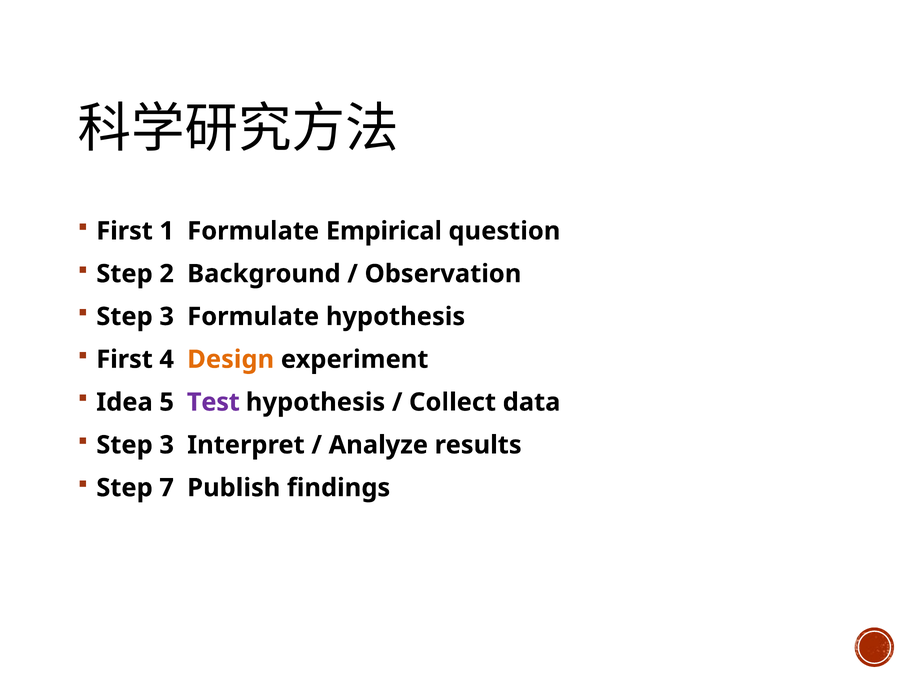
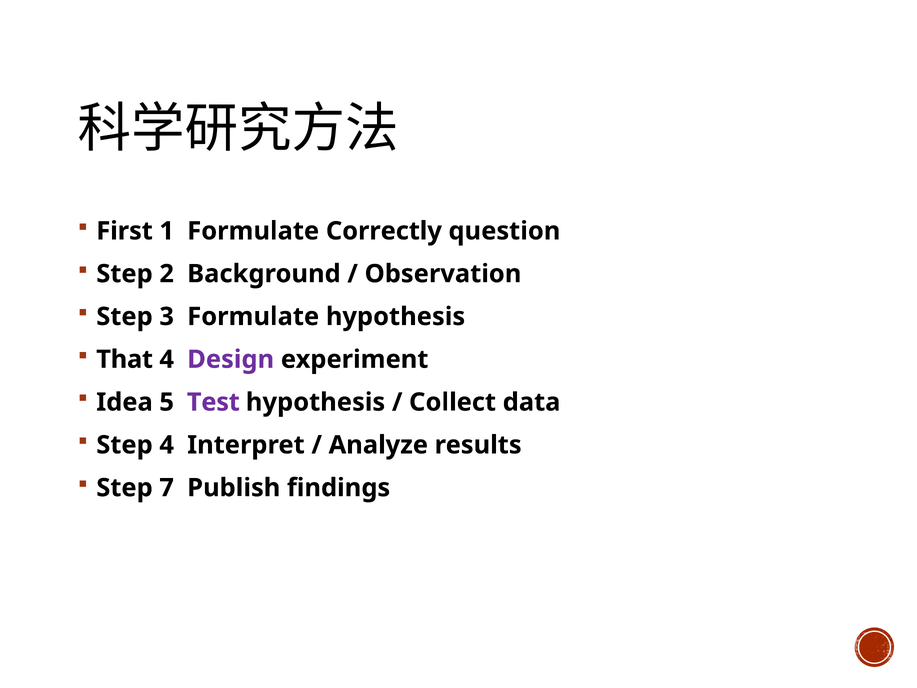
Empirical: Empirical -> Correctly
First at (125, 359): First -> That
Design colour: orange -> purple
3 at (167, 445): 3 -> 4
